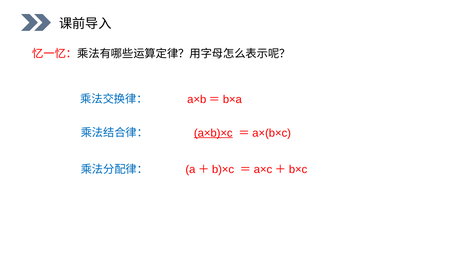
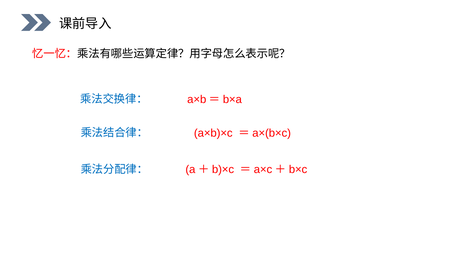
a×b)×c underline: present -> none
